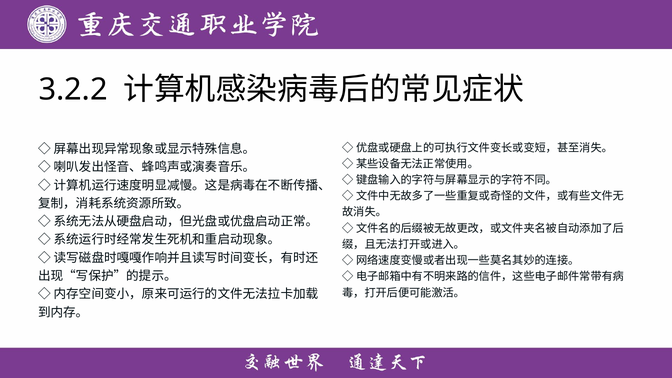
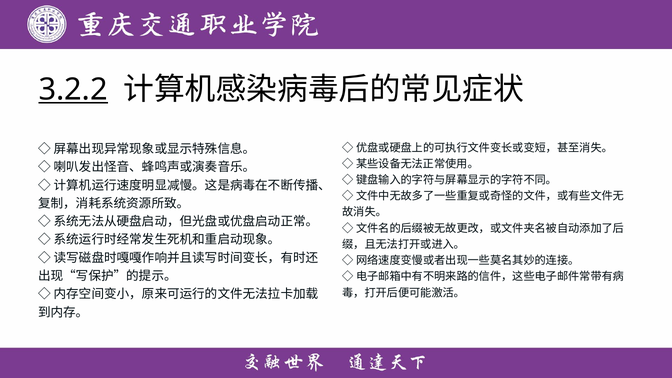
3.2.2 underline: none -> present
